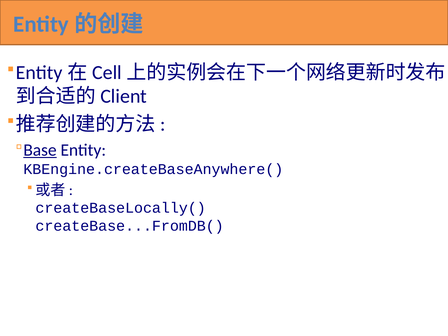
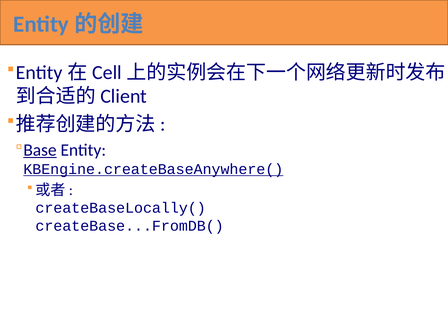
KBEngine.createBaseAnywhere( underline: none -> present
